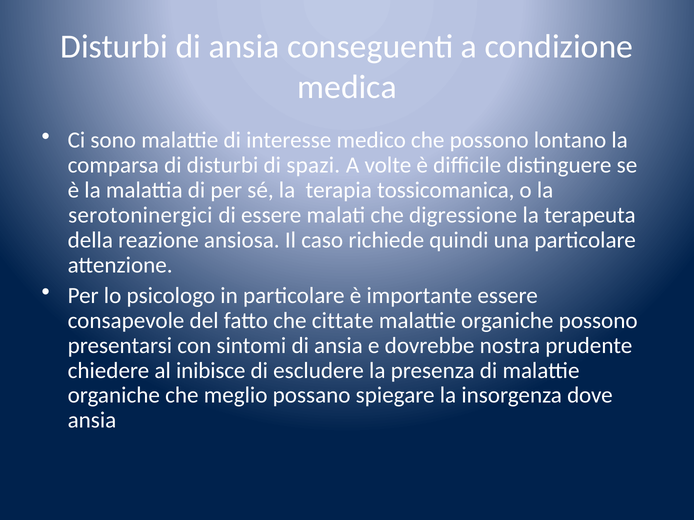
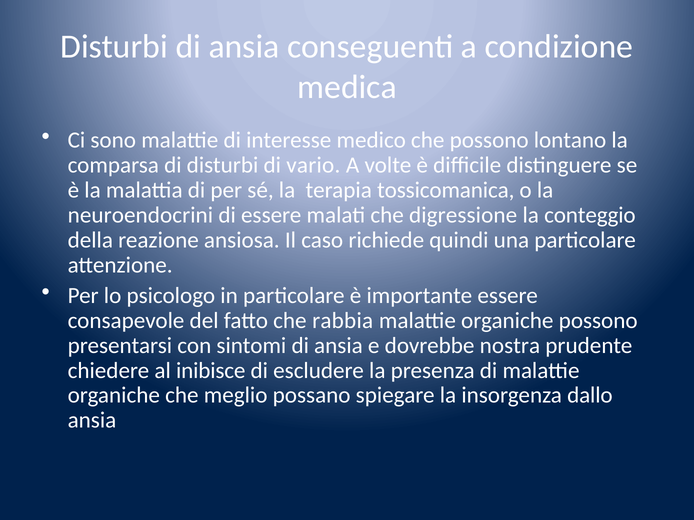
spazi: spazi -> vario
serotoninergici: serotoninergici -> neuroendocrini
terapeuta: terapeuta -> conteggio
cittate: cittate -> rabbia
dove: dove -> dallo
